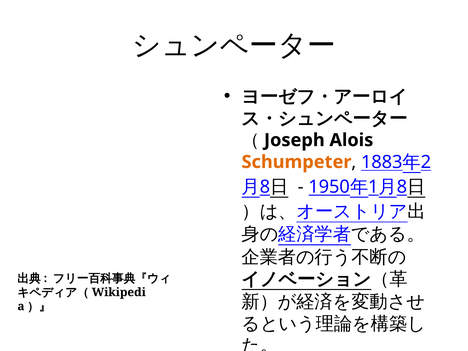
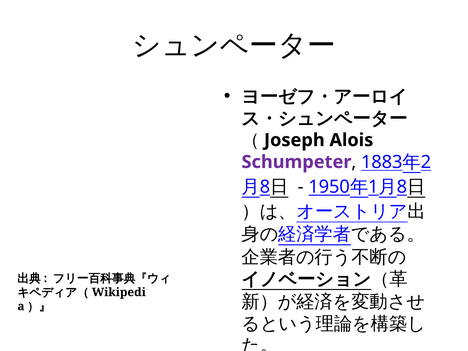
Schumpeter colour: orange -> purple
